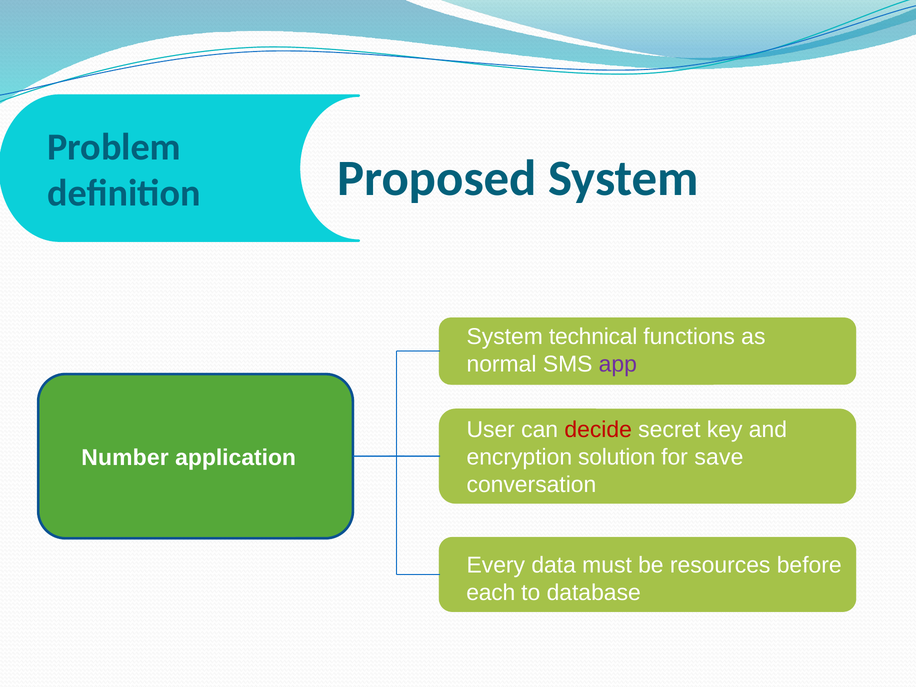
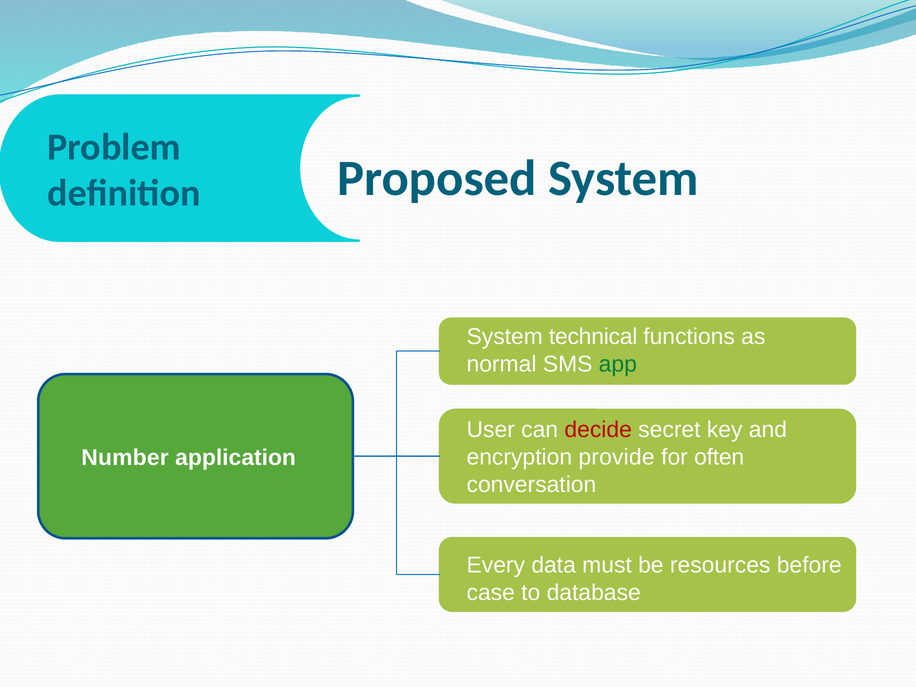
app colour: purple -> green
solution: solution -> provide
save: save -> often
each: each -> case
